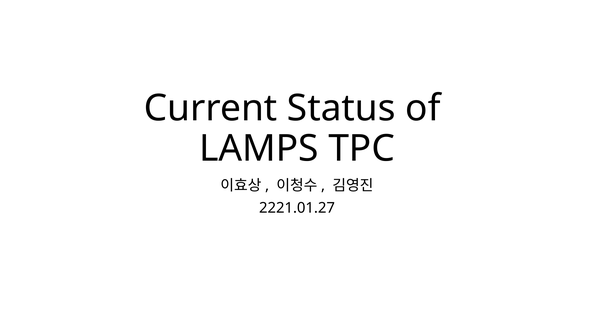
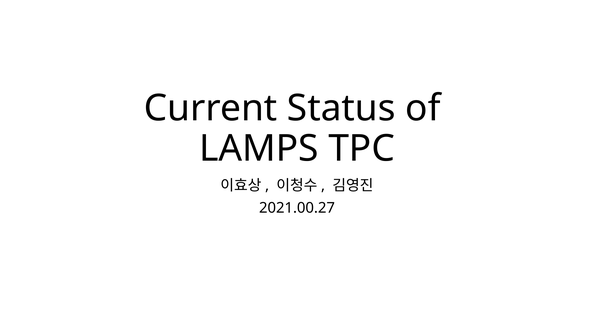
2221.01.27: 2221.01.27 -> 2021.00.27
